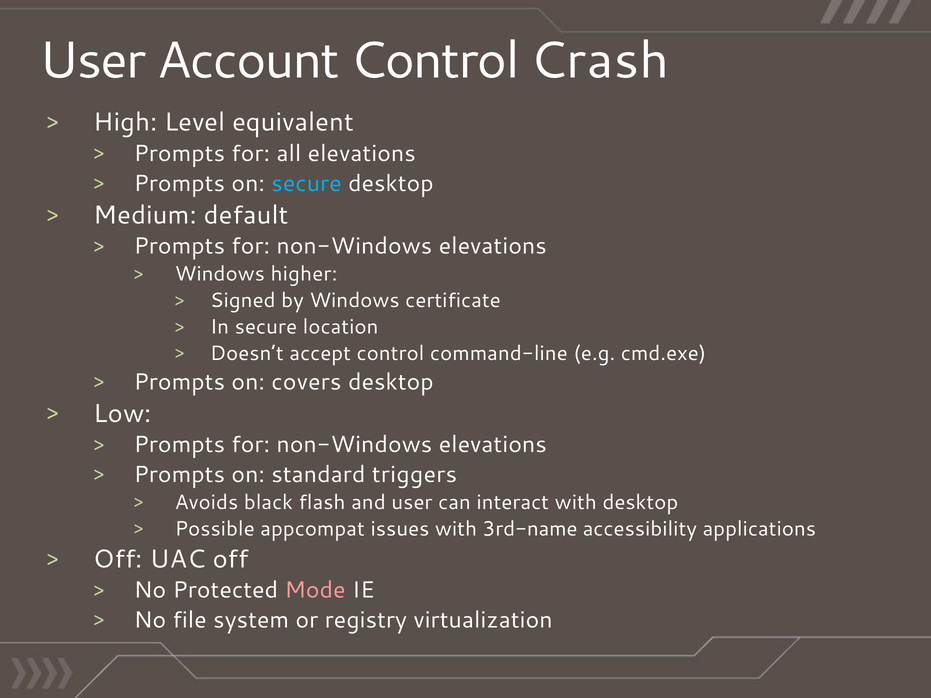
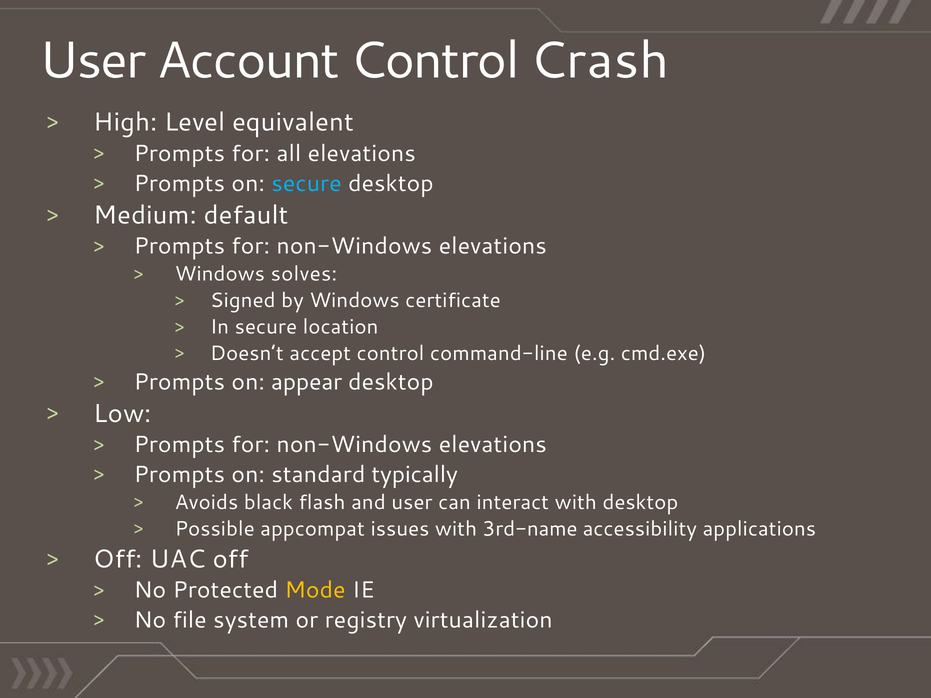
higher: higher -> solves
covers: covers -> appear
triggers: triggers -> typically
Mode colour: pink -> yellow
